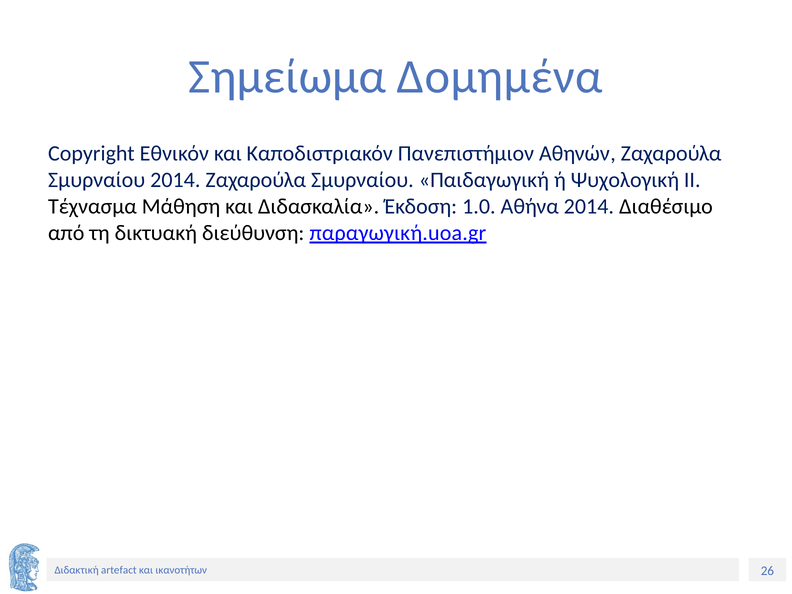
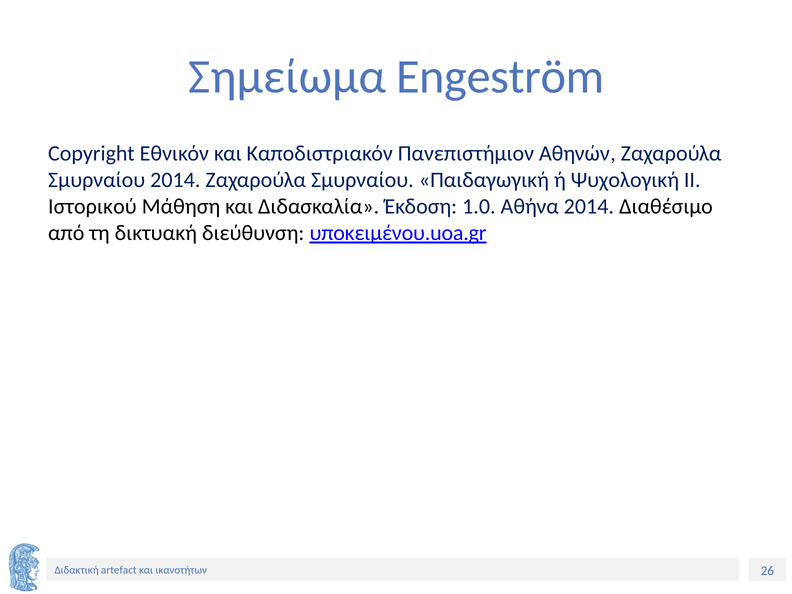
Δομημένα: Δομημένα -> Engeström
Τέχνασμα: Τέχνασμα -> Ιστορικού
παραγωγική.uoa.gr: παραγωγική.uoa.gr -> υποκειμένου.uoa.gr
